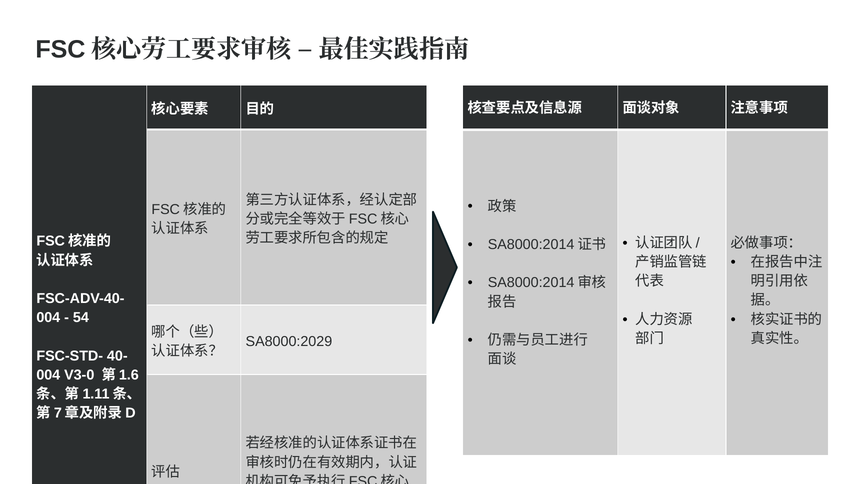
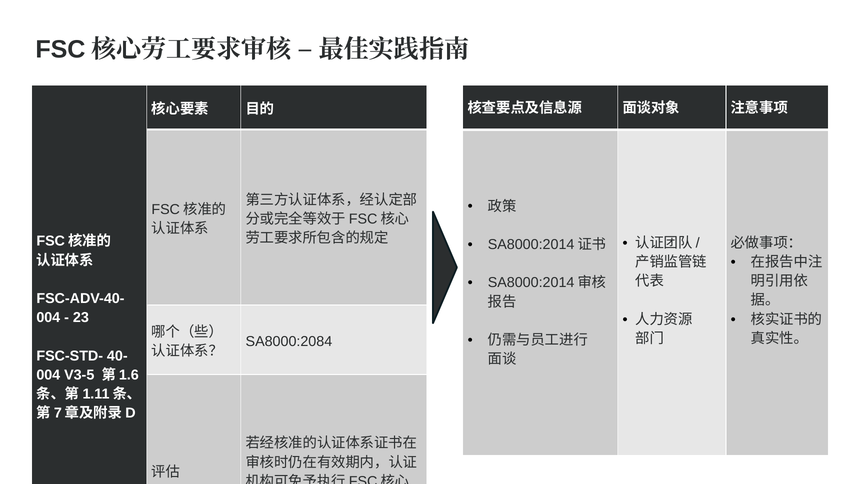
54: 54 -> 23
SA8000:2029: SA8000:2029 -> SA8000:2084
V3-0: V3-0 -> V3-5
